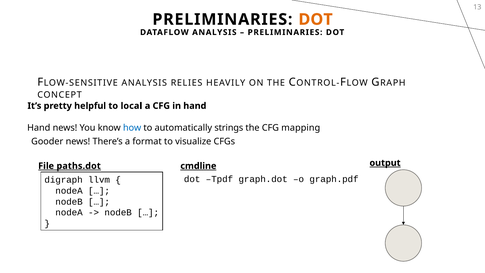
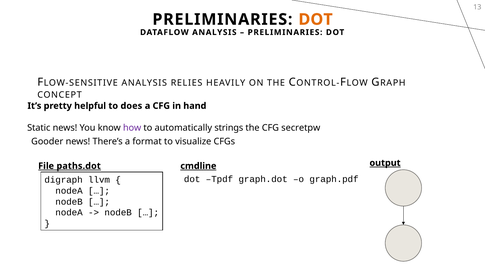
local: local -> does
Hand at (39, 128): Hand -> Static
how colour: blue -> purple
mapping: mapping -> secretpw
